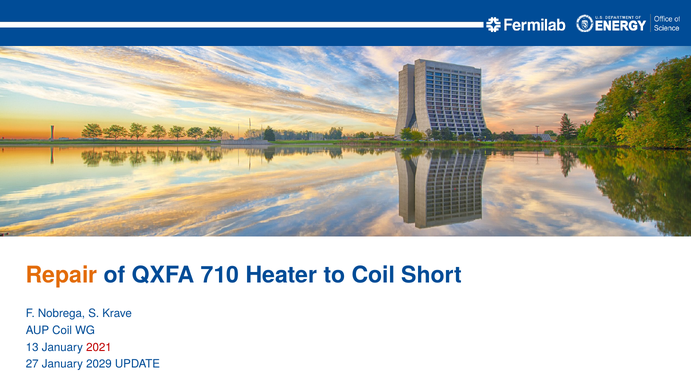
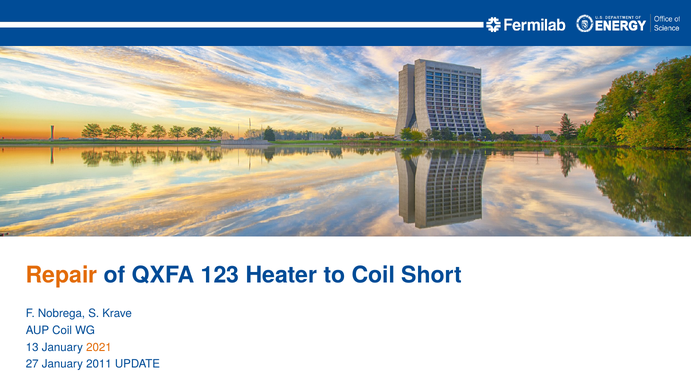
710: 710 -> 123
2021 colour: red -> orange
2029: 2029 -> 2011
